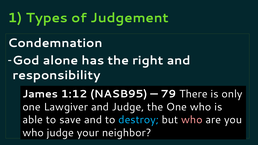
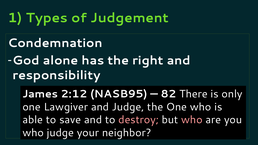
1:12: 1:12 -> 2:12
79: 79 -> 82
destroy colour: light blue -> pink
